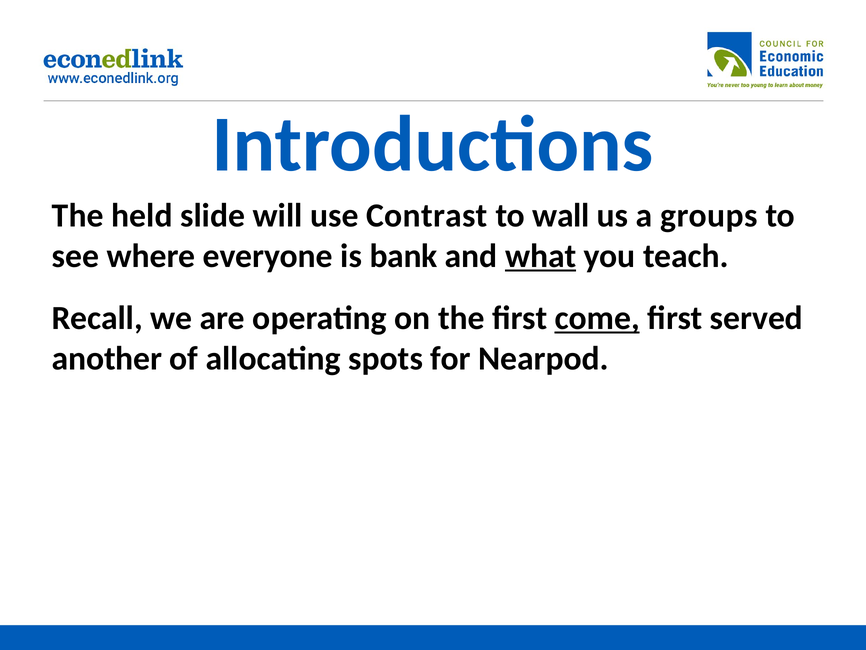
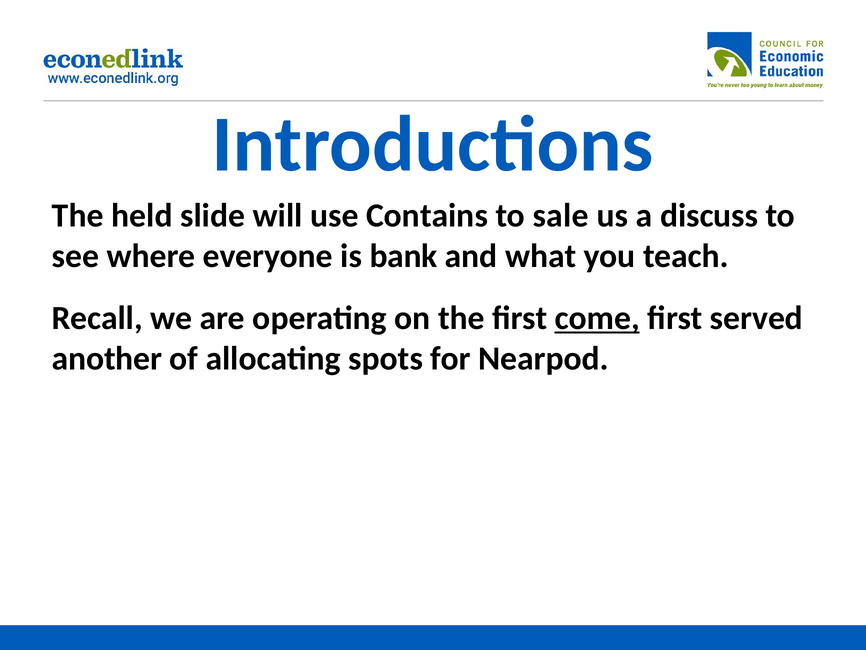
Contrast: Contrast -> Contains
wall: wall -> sale
groups: groups -> discuss
what underline: present -> none
